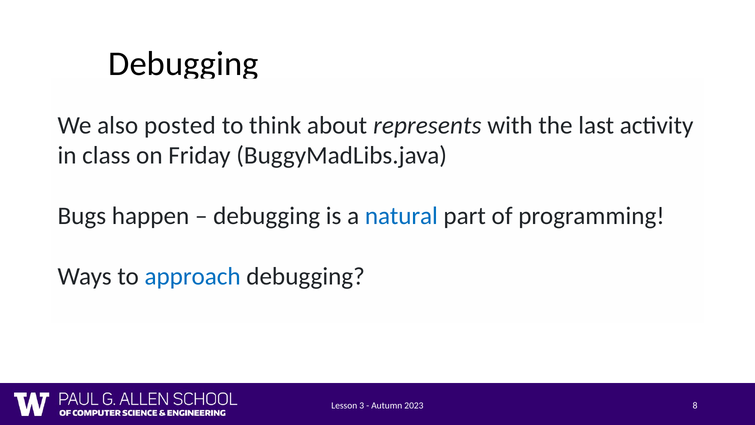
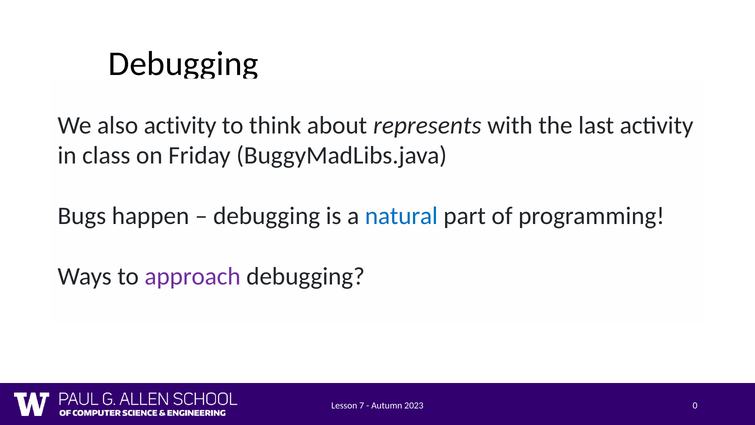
also posted: posted -> activity
approach colour: blue -> purple
3: 3 -> 7
8: 8 -> 0
